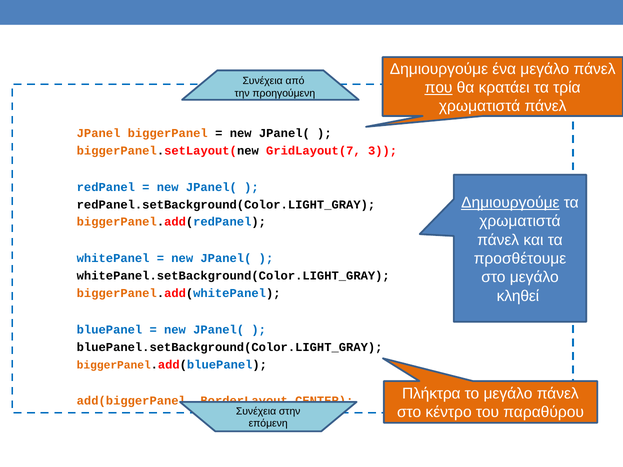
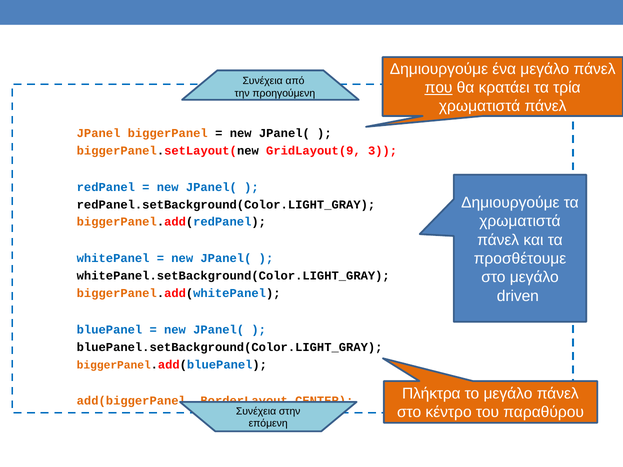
GridLayout(7: GridLayout(7 -> GridLayout(9
Δημιουργούμε at (510, 203) underline: present -> none
κληθεί: κληθεί -> driven
